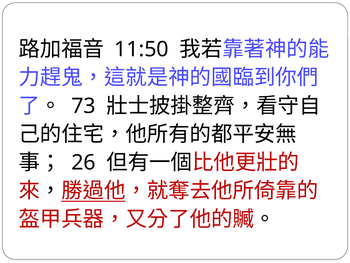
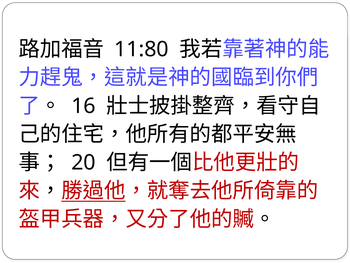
11:50: 11:50 -> 11:80
73: 73 -> 16
26: 26 -> 20
